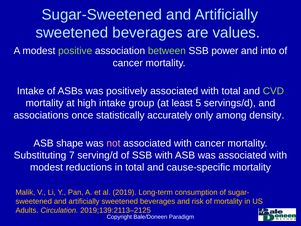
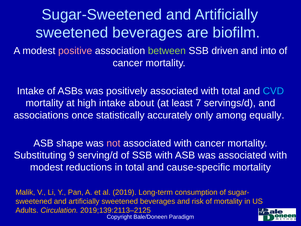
values: values -> biofilm
positive colour: light green -> pink
power: power -> driven
CVD colour: light green -> light blue
group: group -> about
5: 5 -> 7
density: density -> equally
7: 7 -> 9
